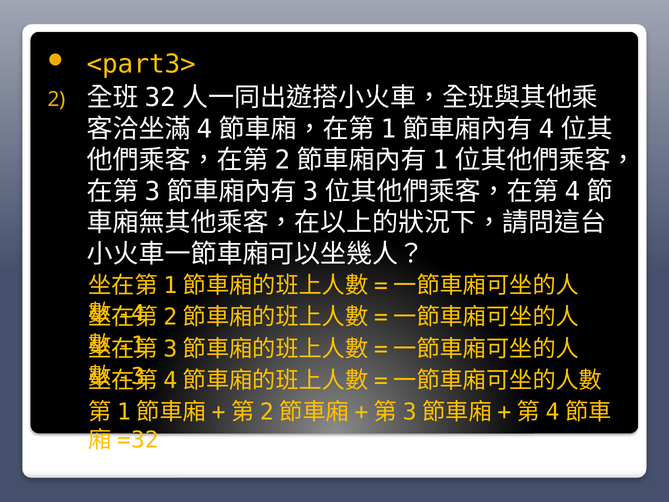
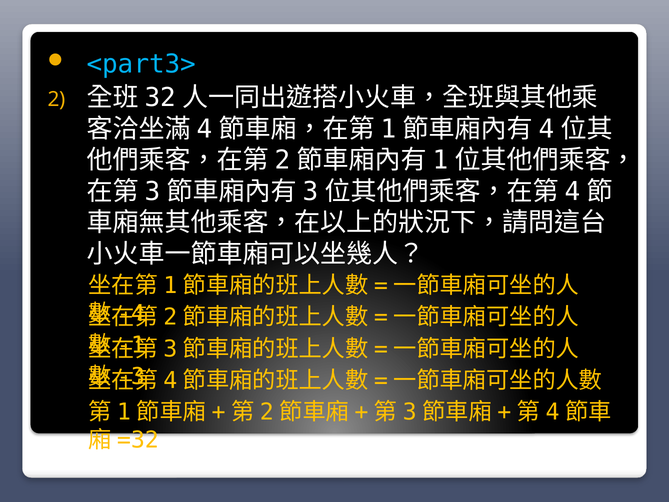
<part3> colour: yellow -> light blue
